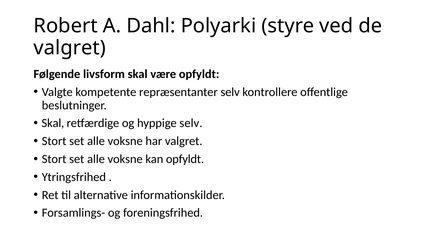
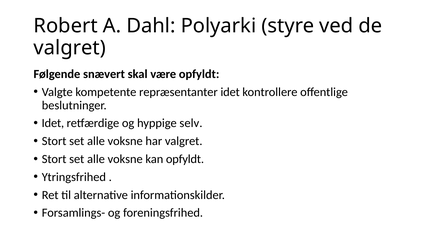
livsform: livsform -> snævert
repræsentanter selv: selv -> idet
Skal at (53, 123): Skal -> Idet
